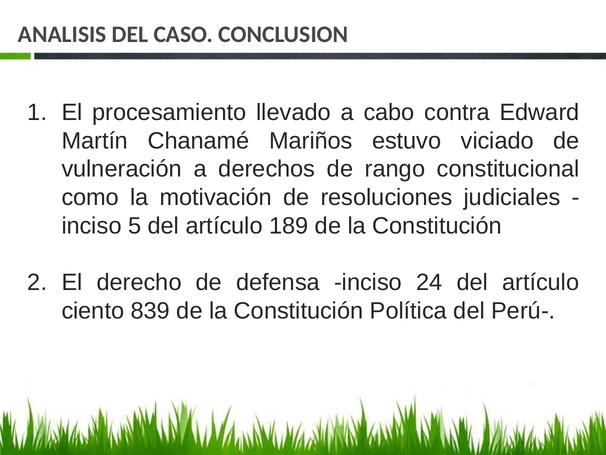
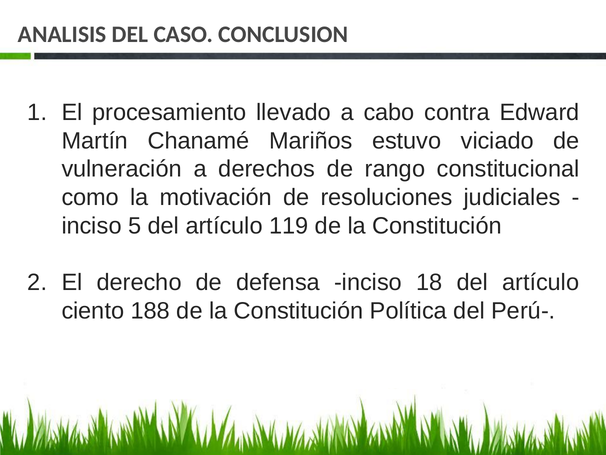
189: 189 -> 119
24: 24 -> 18
839: 839 -> 188
